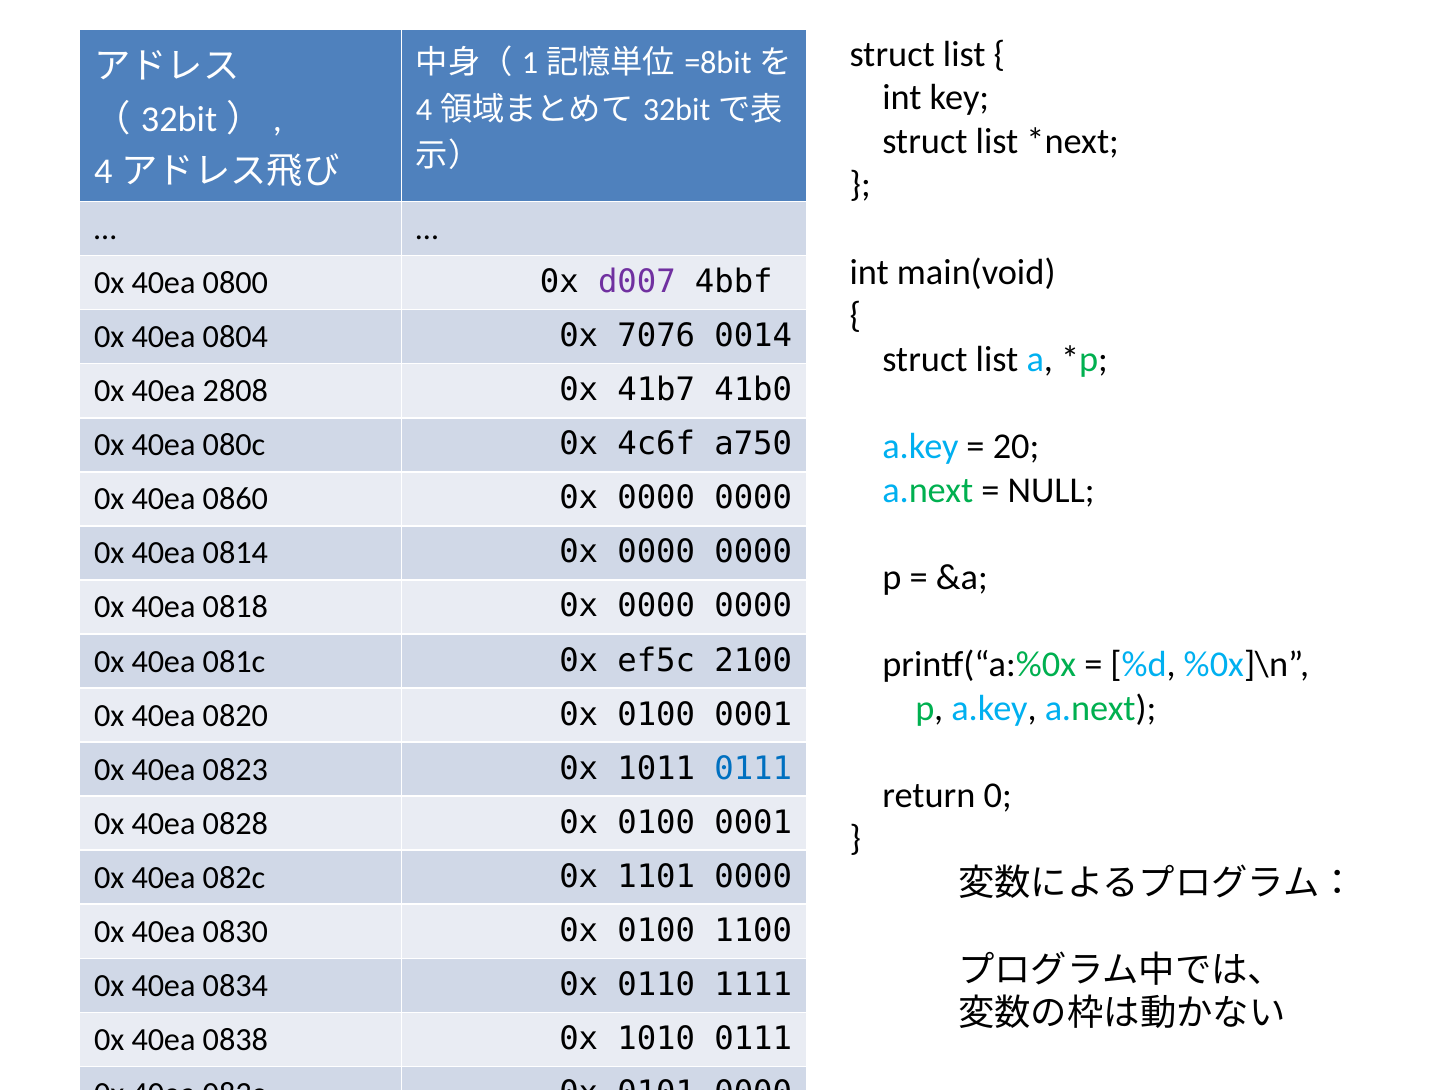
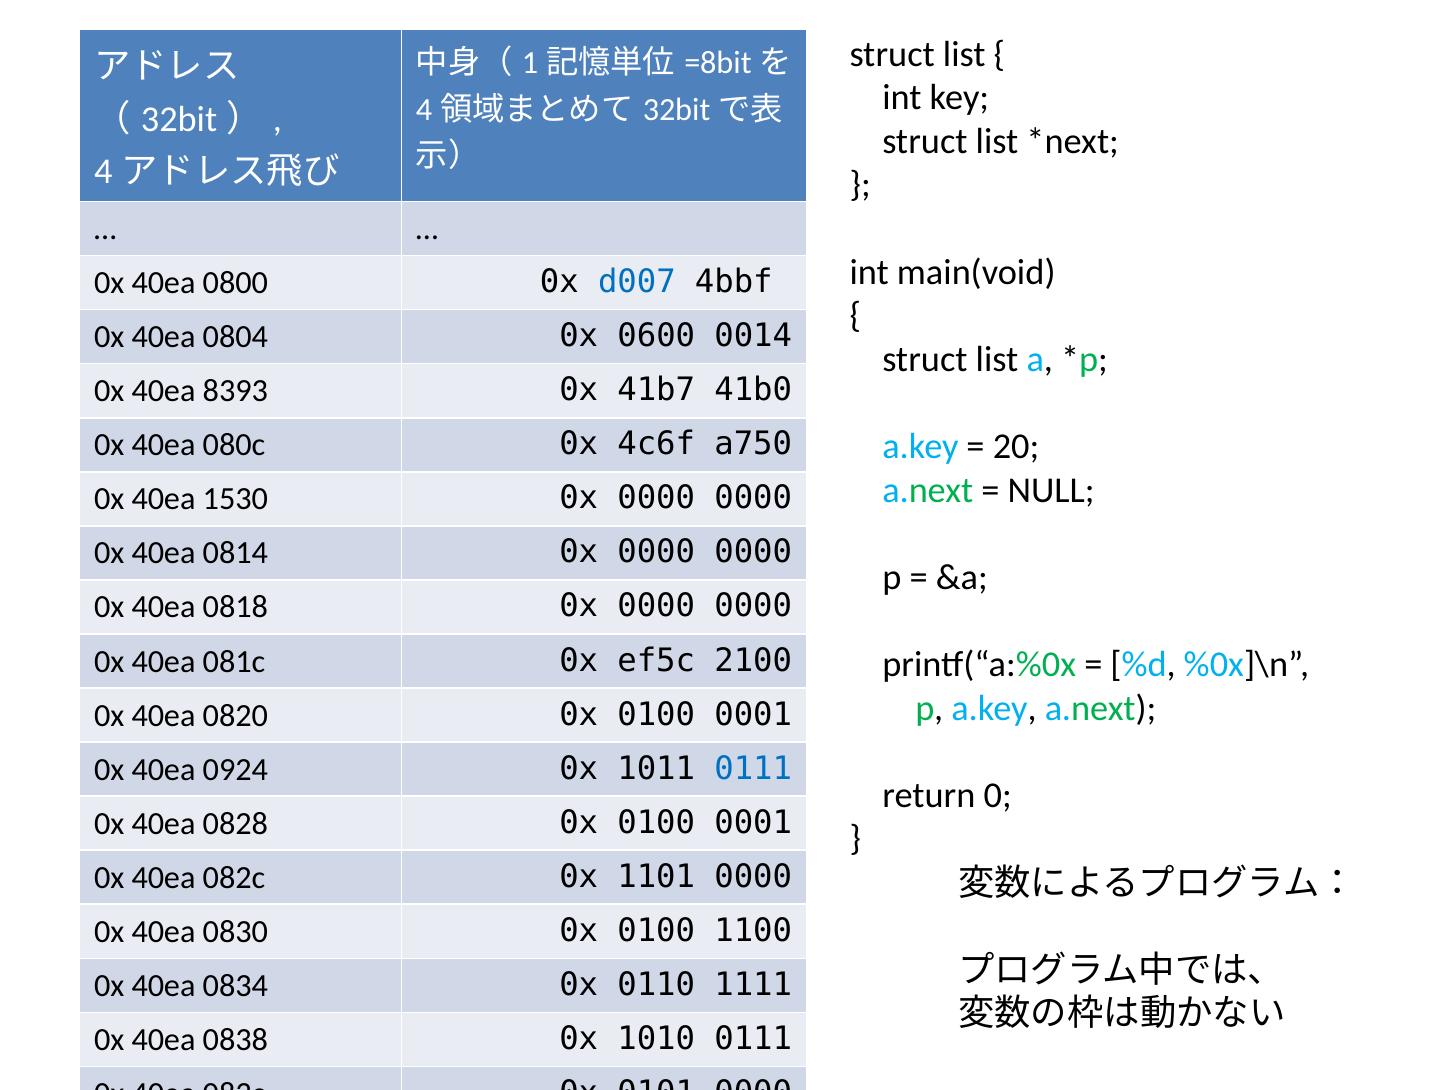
d007 colour: purple -> blue
7076: 7076 -> 0600
2808: 2808 -> 8393
0860: 0860 -> 1530
0823: 0823 -> 0924
